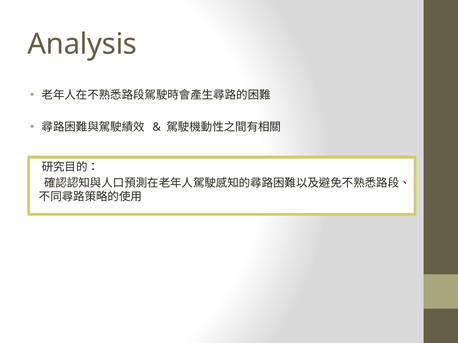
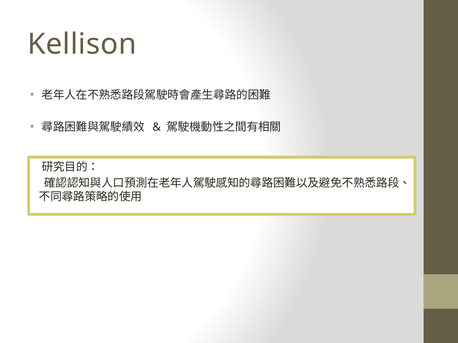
Analysis: Analysis -> Kellison
